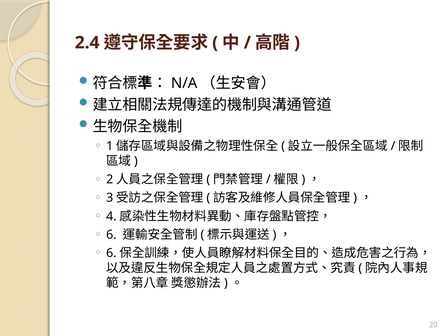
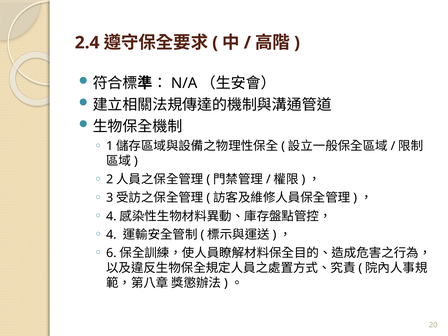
6 at (111, 235): 6 -> 4
